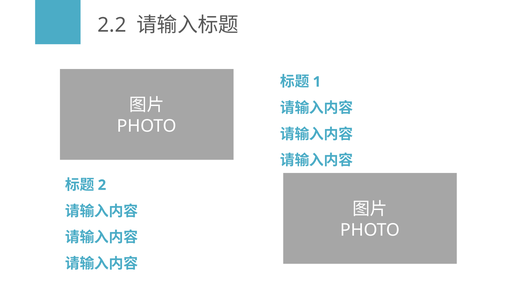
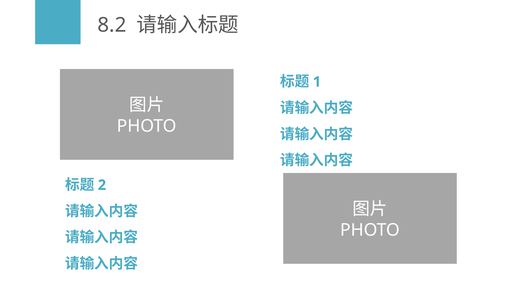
2.2: 2.2 -> 8.2
